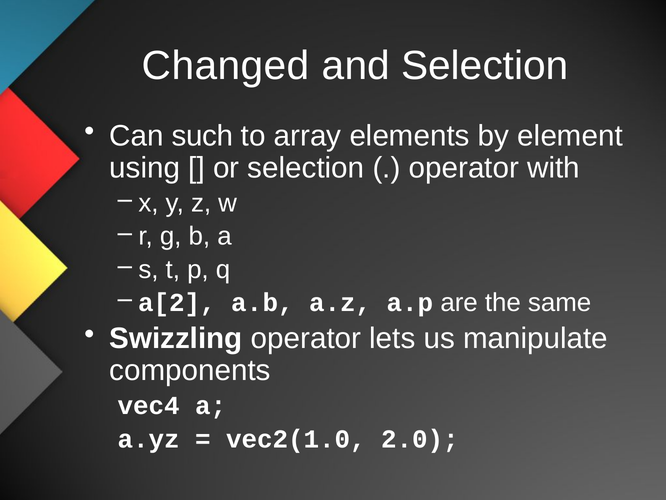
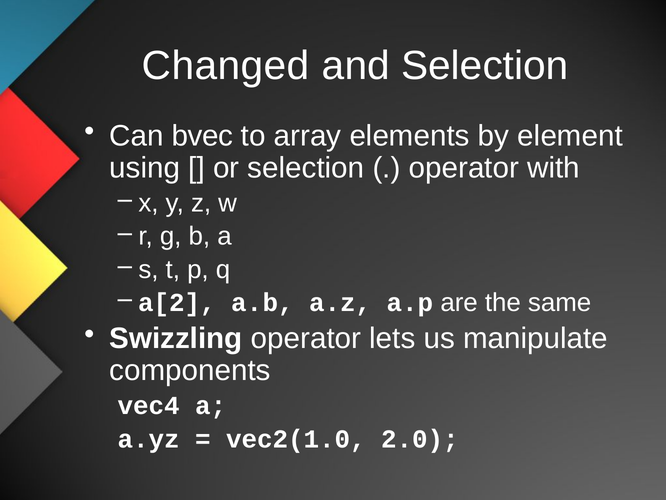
such: such -> bvec
